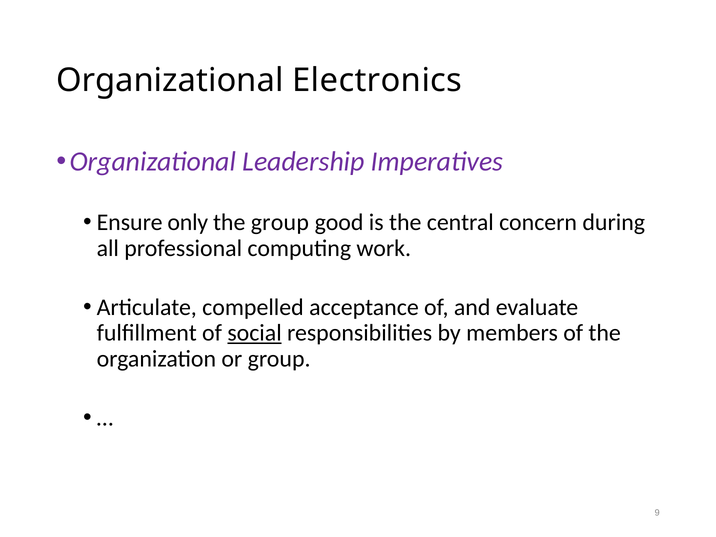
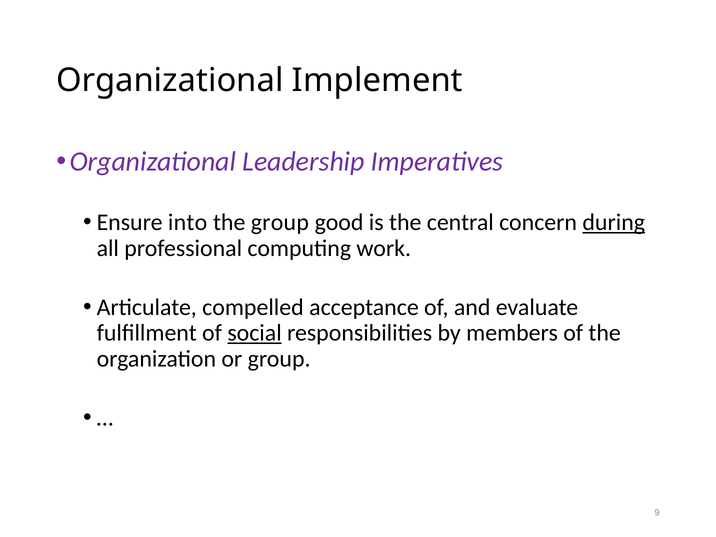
Electronics: Electronics -> Implement
only: only -> into
during underline: none -> present
